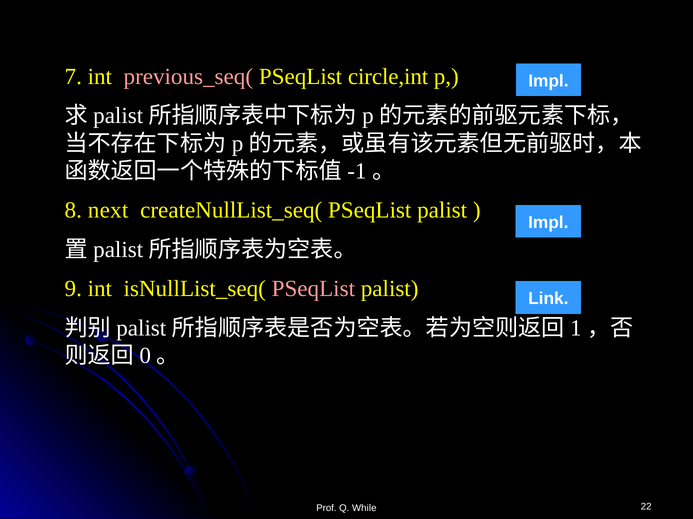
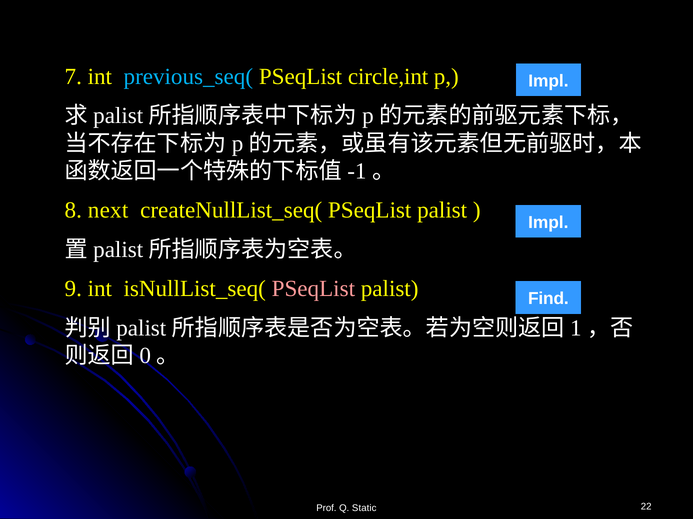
previous_seq( colour: pink -> light blue
Link: Link -> Find
While: While -> Static
